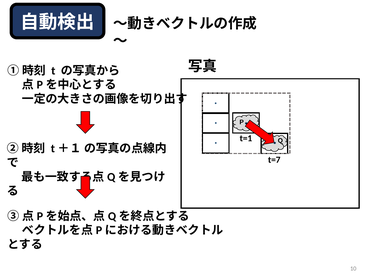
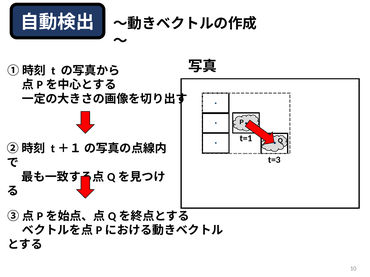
t=7: t=7 -> t=3
